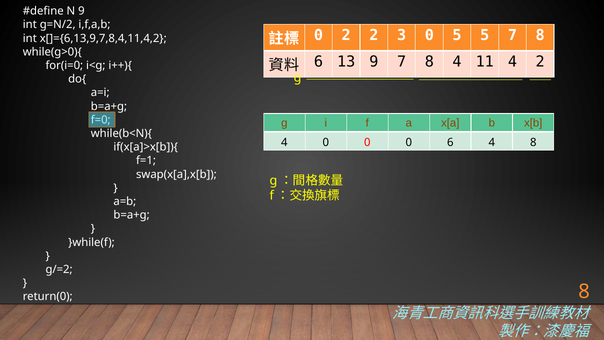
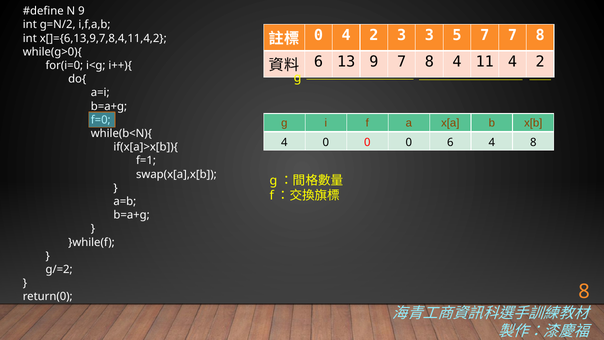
0 2: 2 -> 4
3 0: 0 -> 3
5 5: 5 -> 7
